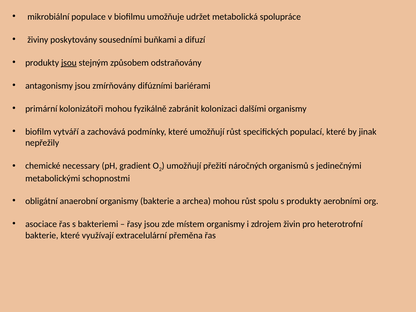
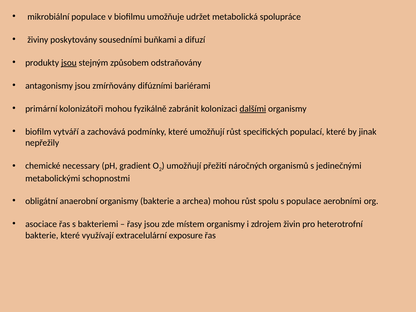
dalšími underline: none -> present
s produkty: produkty -> populace
přeměna: přeměna -> exposure
